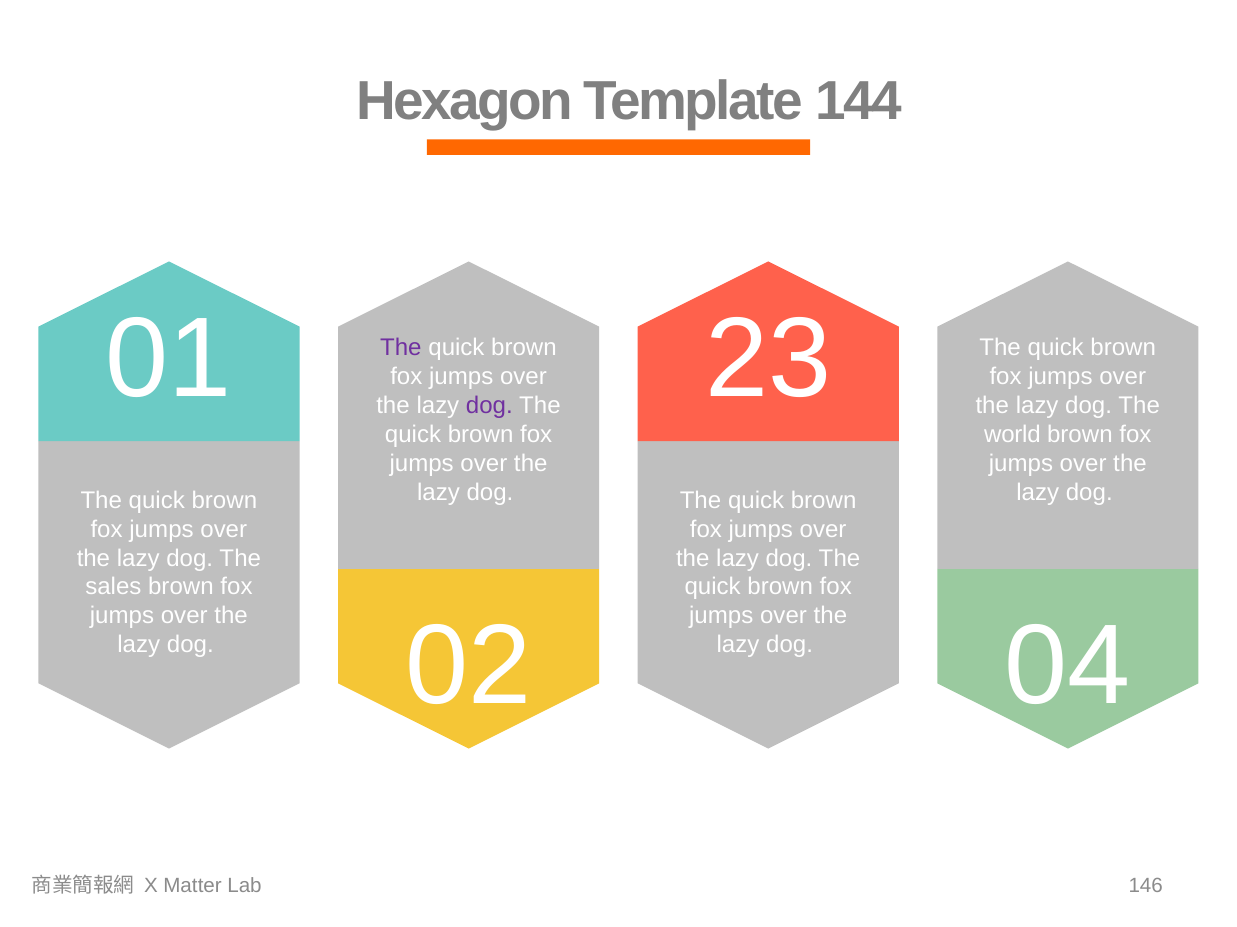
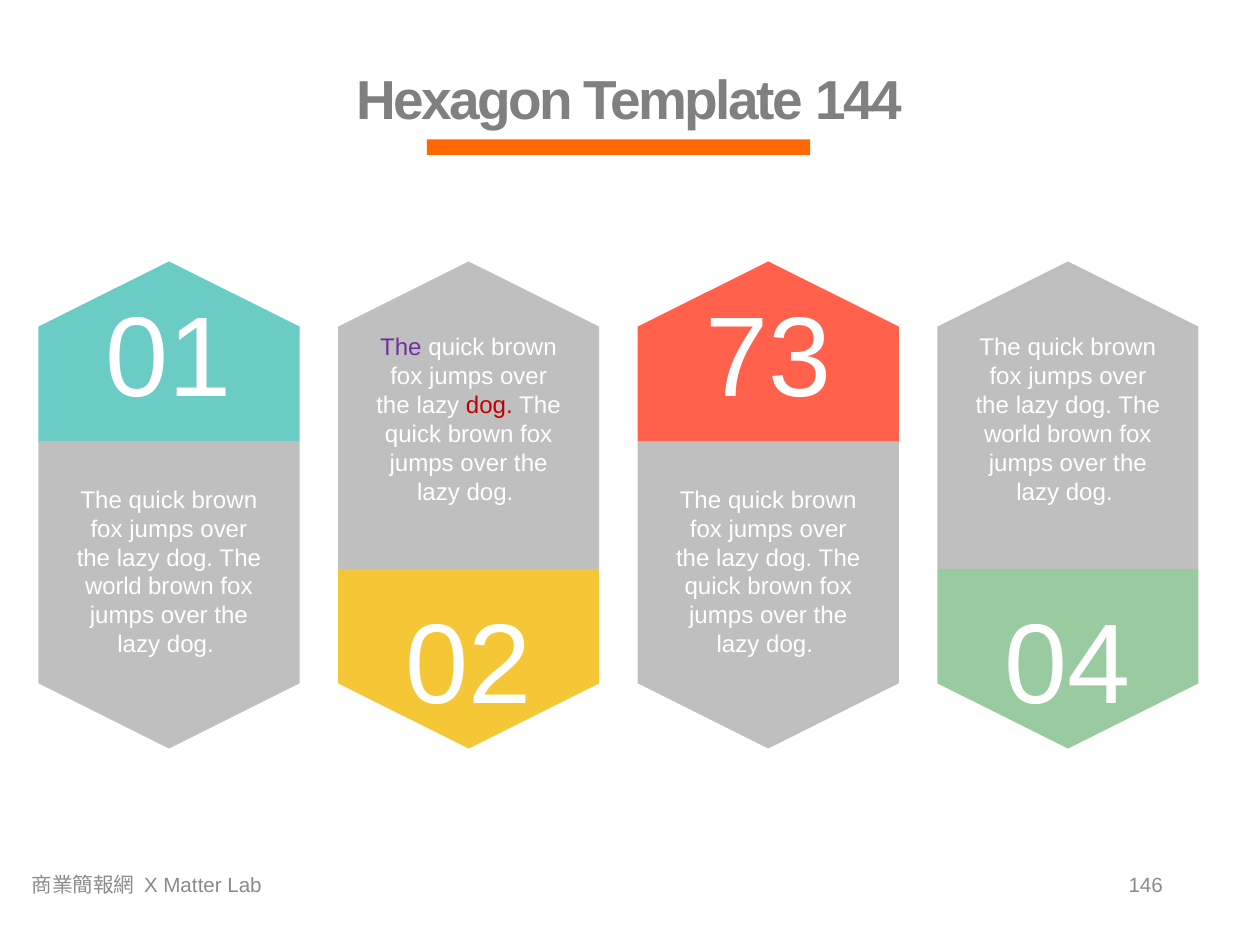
23: 23 -> 73
dog at (489, 406) colour: purple -> red
sales at (113, 587): sales -> world
